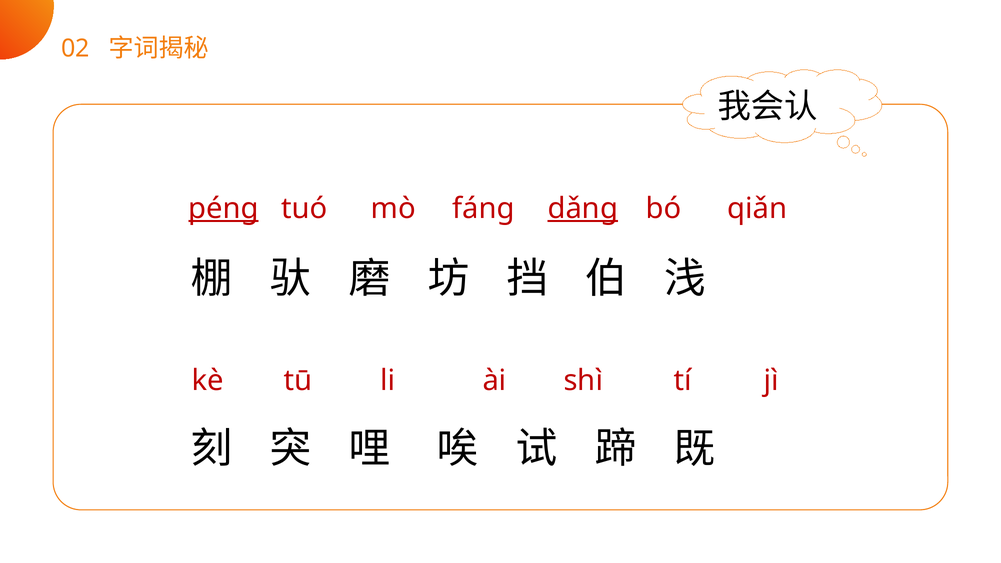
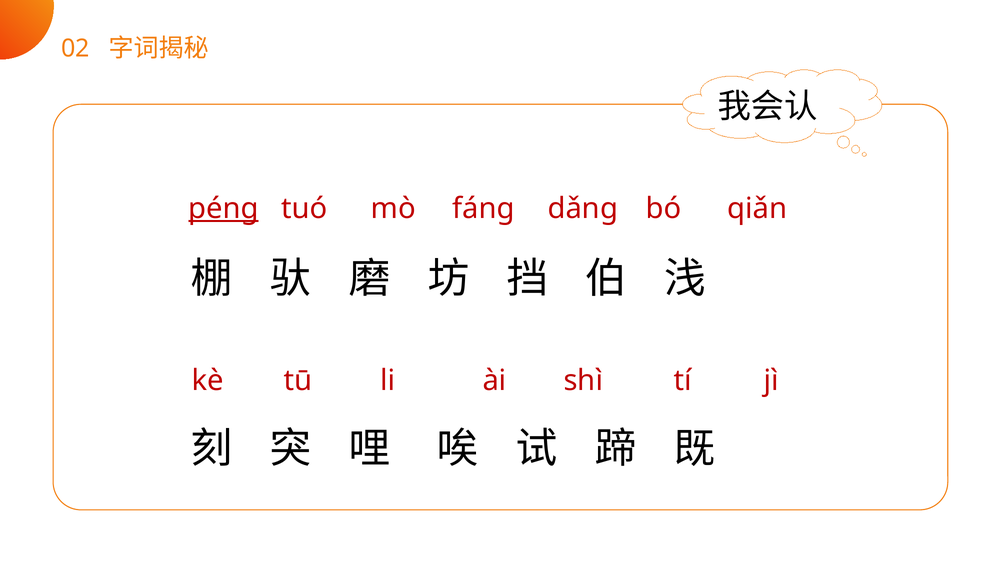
dǎnɡ underline: present -> none
